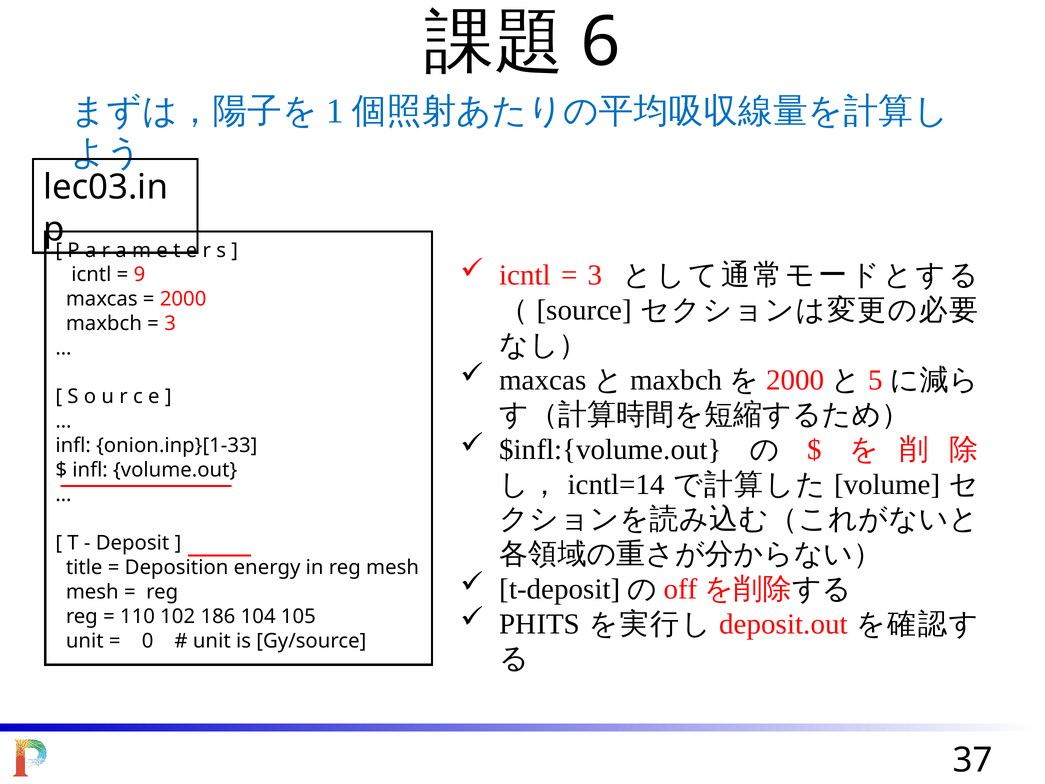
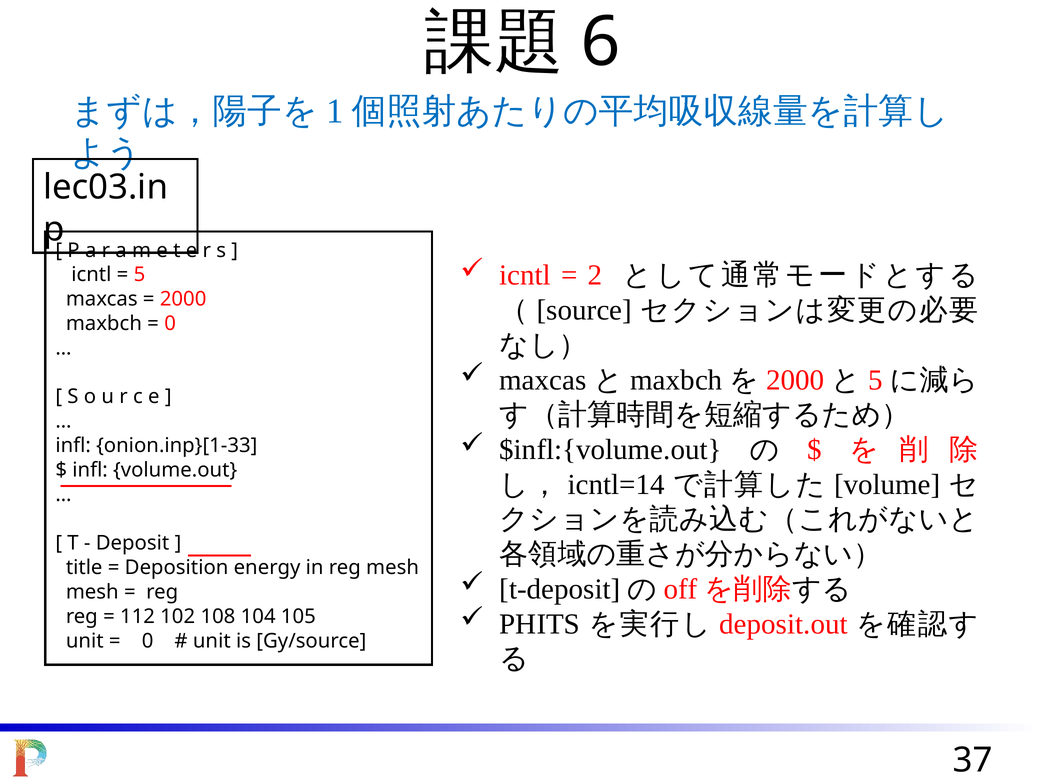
3 at (595, 275): 3 -> 2
9: 9 -> 5
3 at (170, 323): 3 -> 0
110: 110 -> 112
186: 186 -> 108
